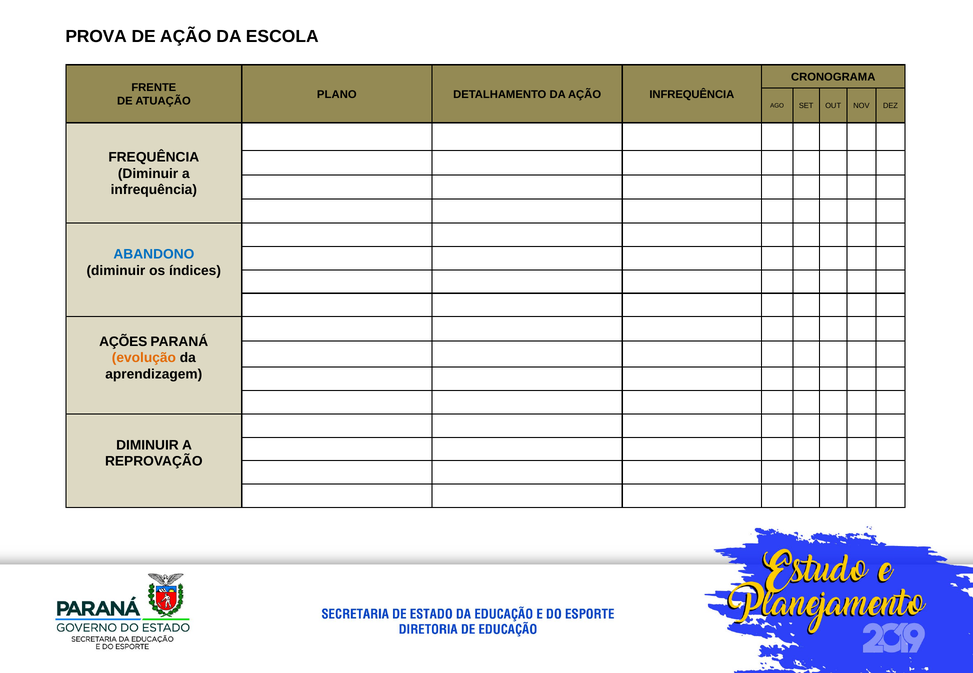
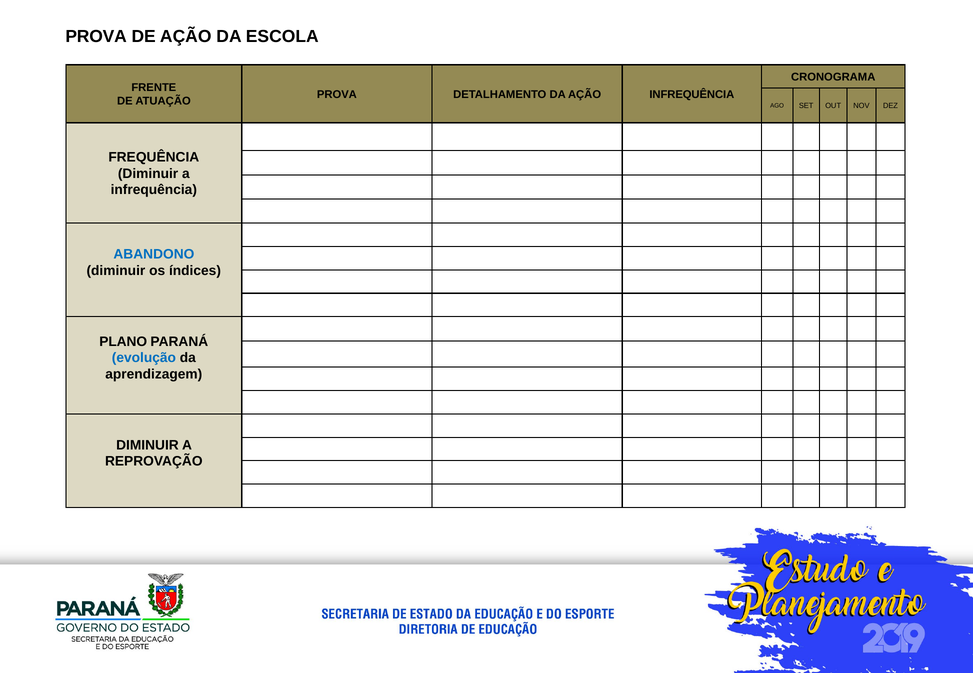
PLANO at (337, 94): PLANO -> PROVA
AÇÕES: AÇÕES -> PLANO
evolução colour: orange -> blue
